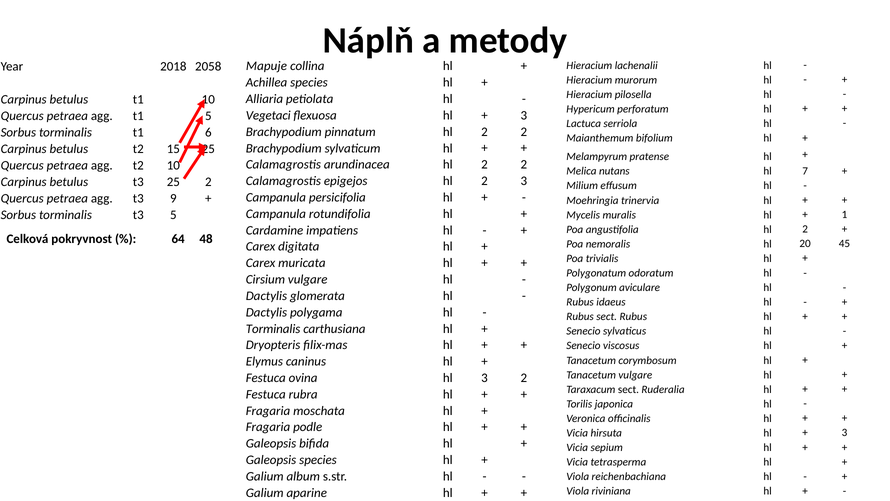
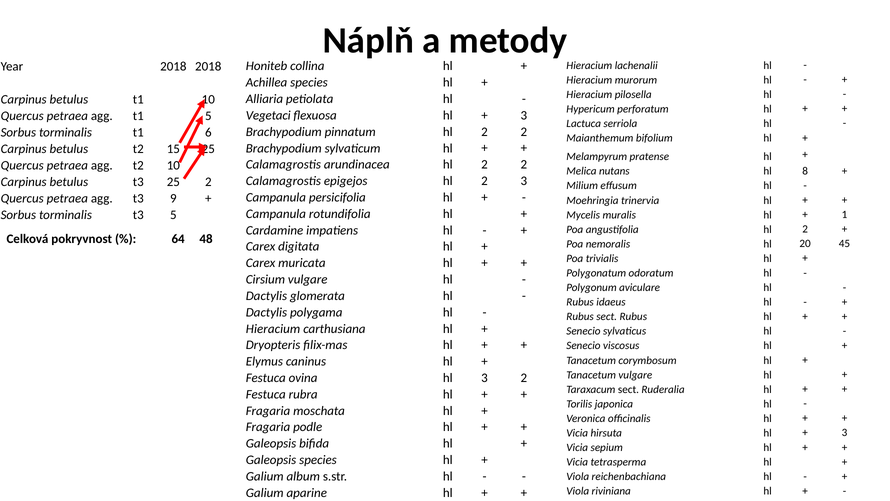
Mapuje: Mapuje -> Honiteb
2018 2058: 2058 -> 2018
7: 7 -> 8
Torminalis at (273, 328): Torminalis -> Hieracium
